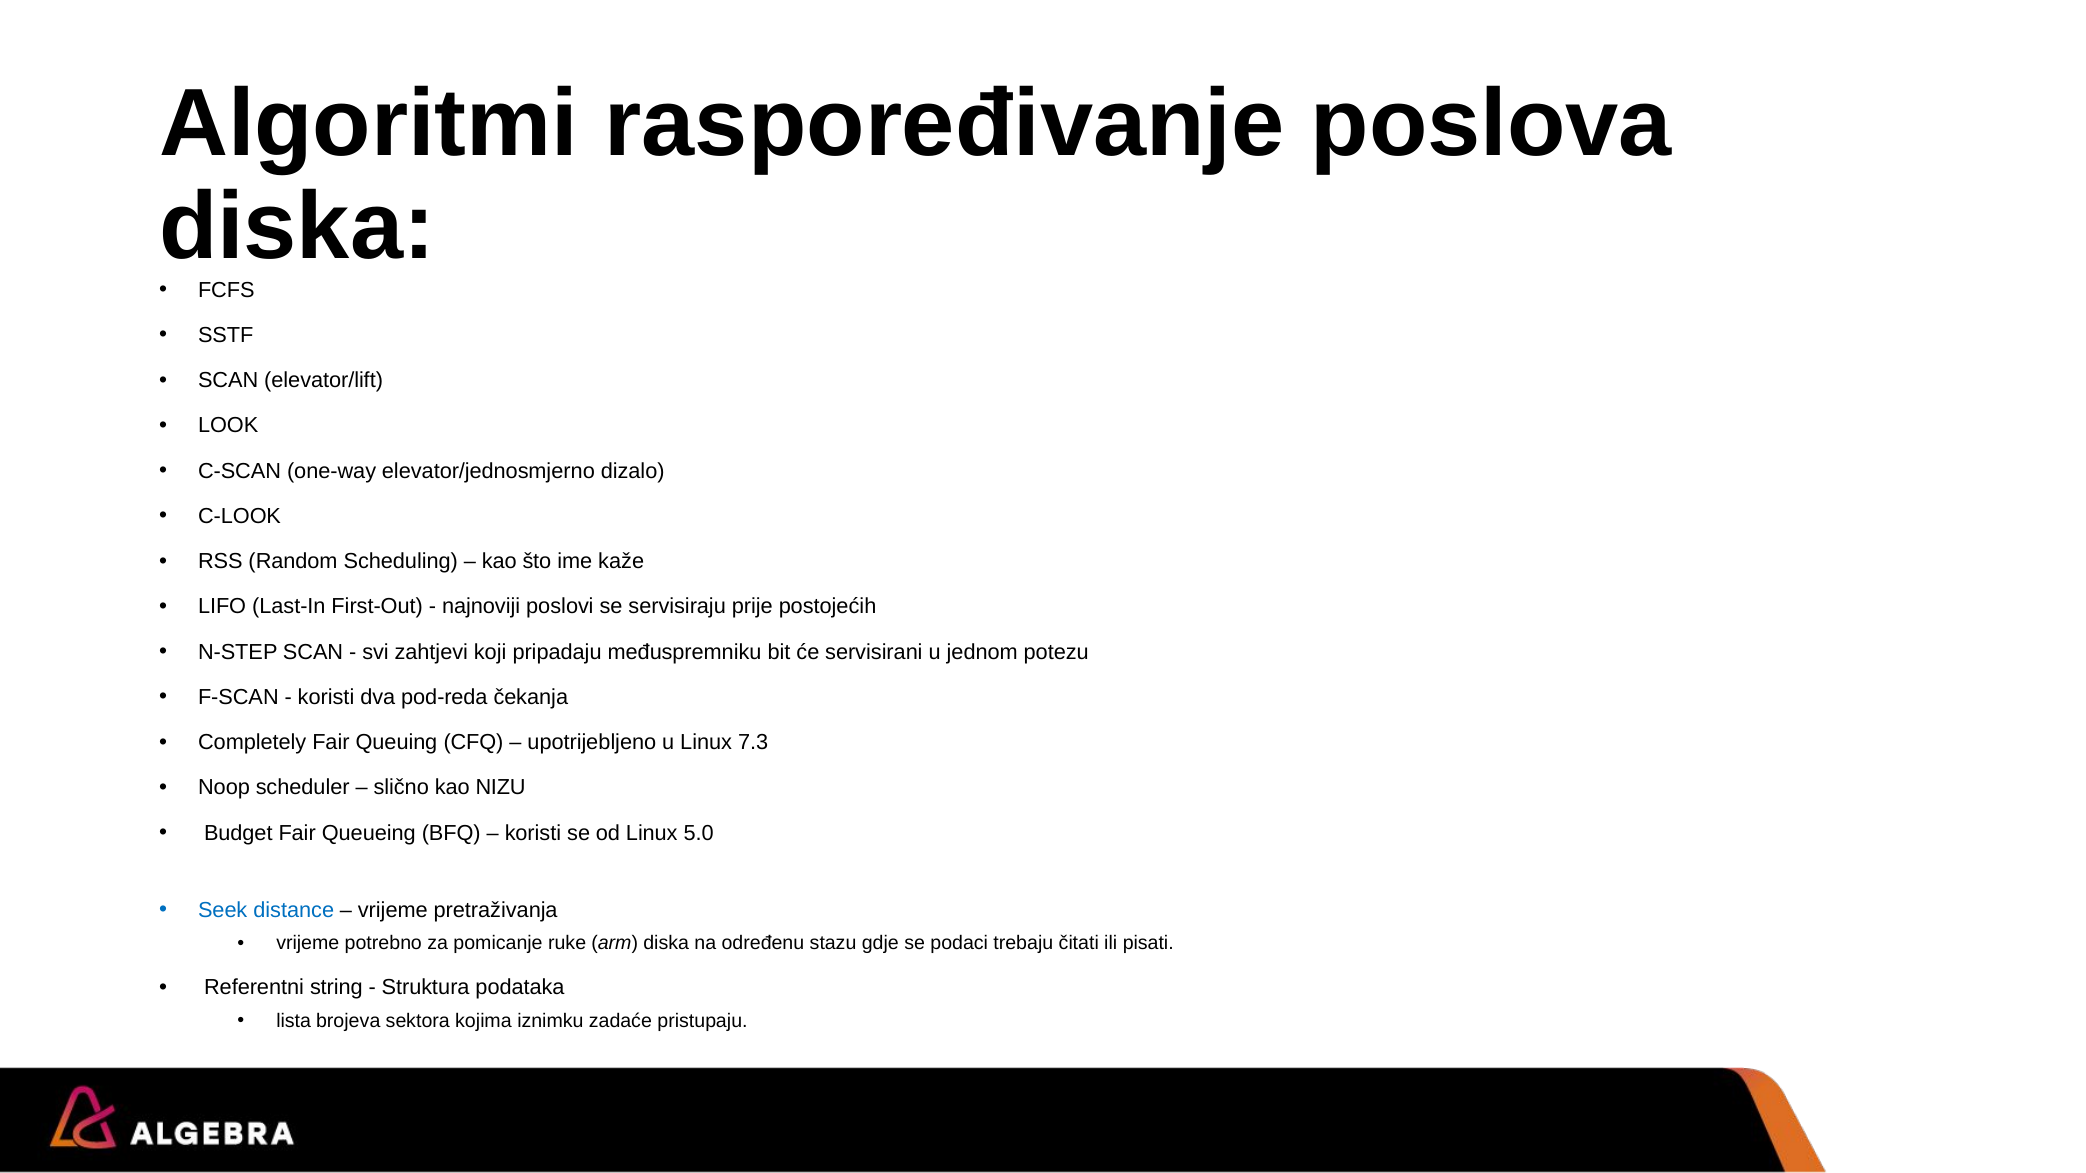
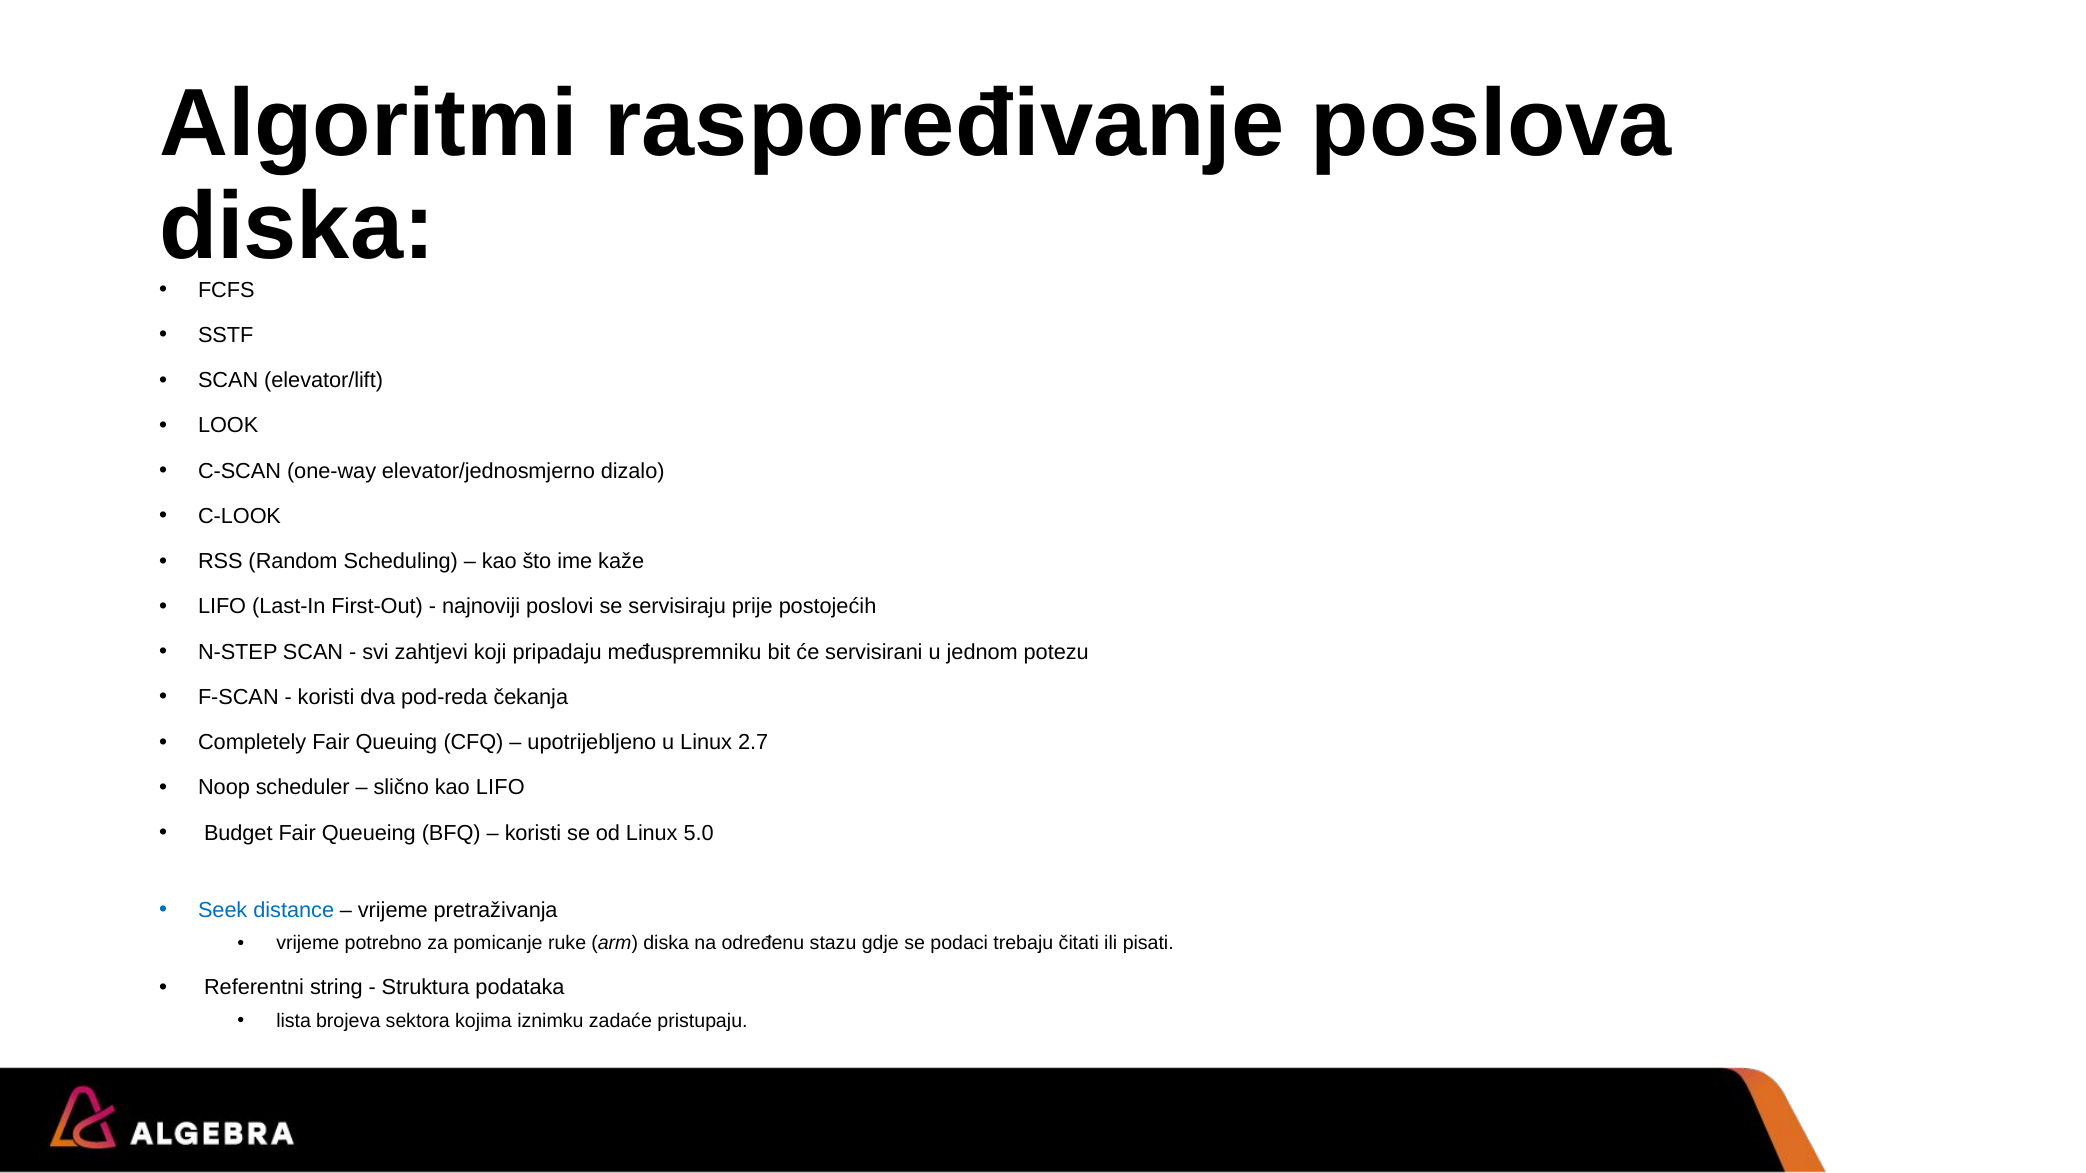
7.3: 7.3 -> 2.7
kao NIZU: NIZU -> LIFO
